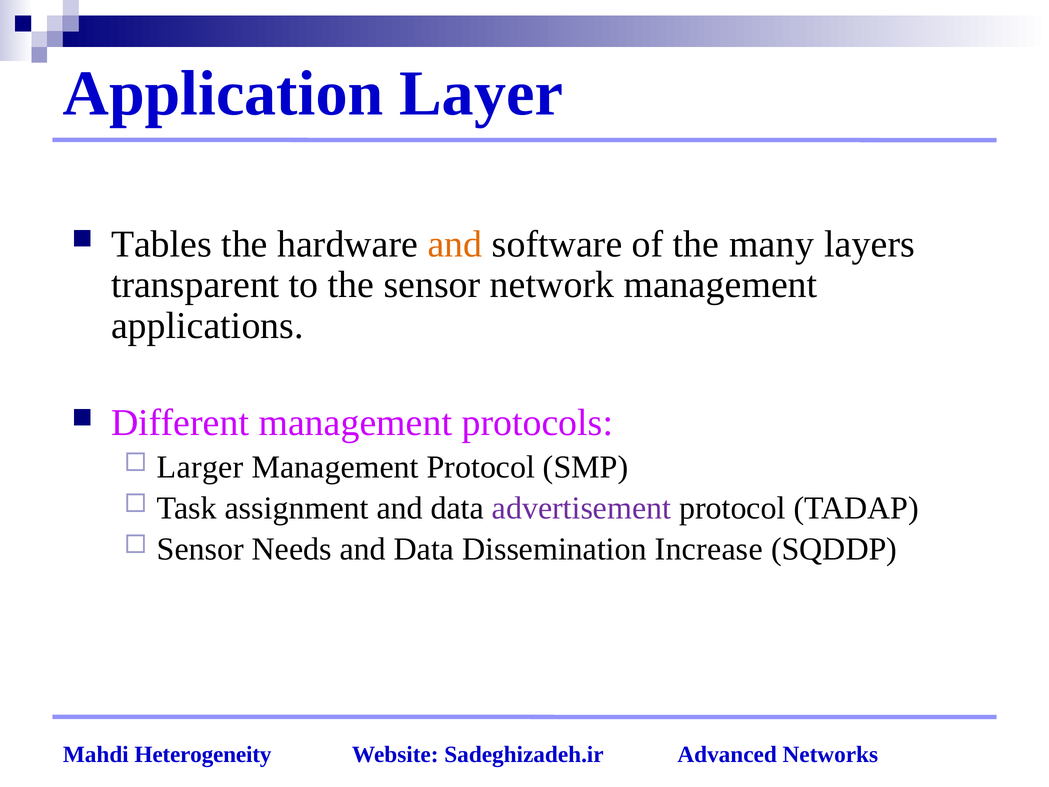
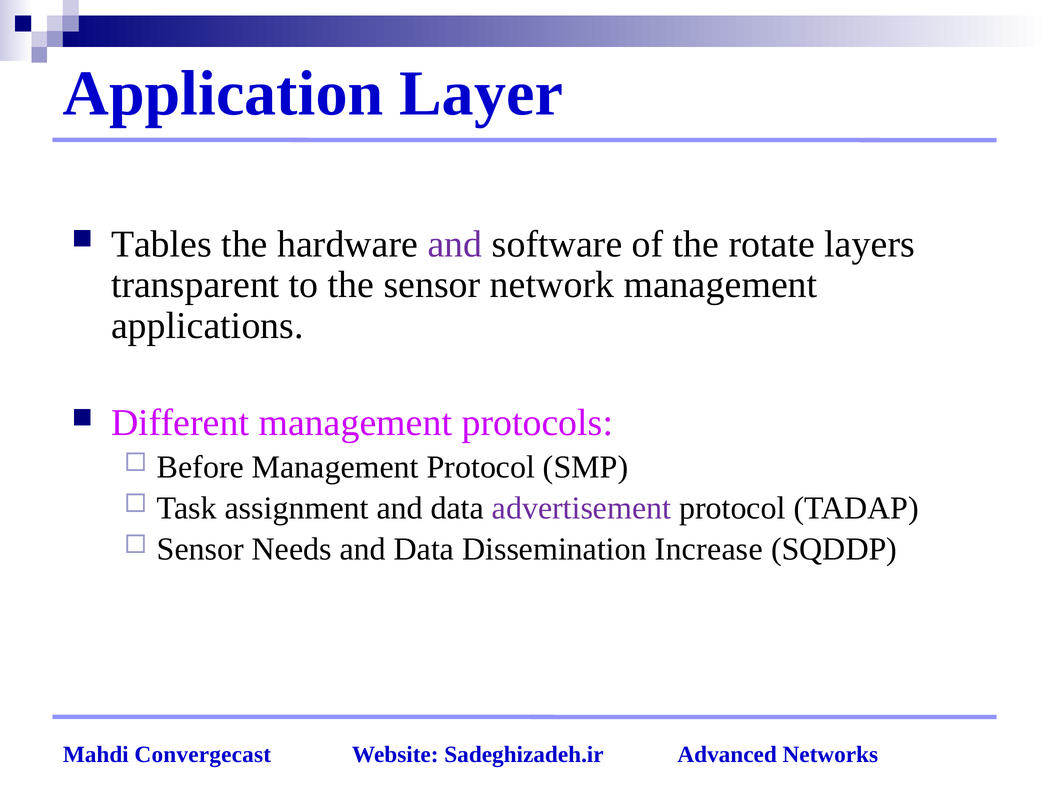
and at (455, 244) colour: orange -> purple
many: many -> rotate
Larger: Larger -> Before
Heterogeneity: Heterogeneity -> Convergecast
